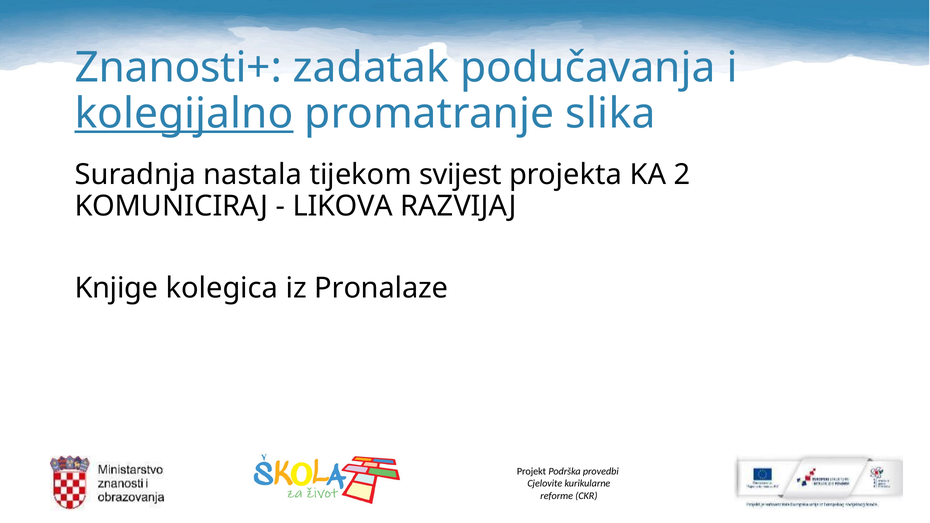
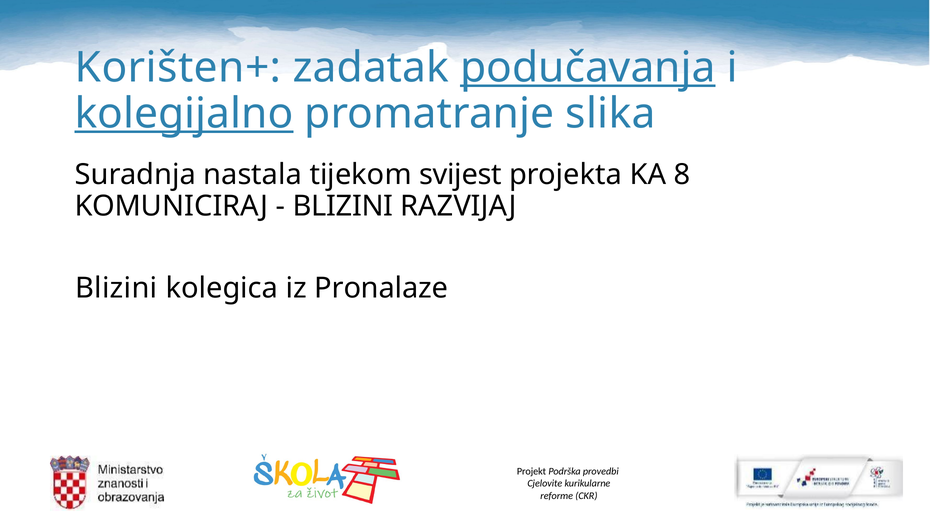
Znanosti+: Znanosti+ -> Korišten+
podučavanja underline: none -> present
2: 2 -> 8
LIKOVA at (343, 206): LIKOVA -> BLIZINI
Knjige at (116, 288): Knjige -> Blizini
